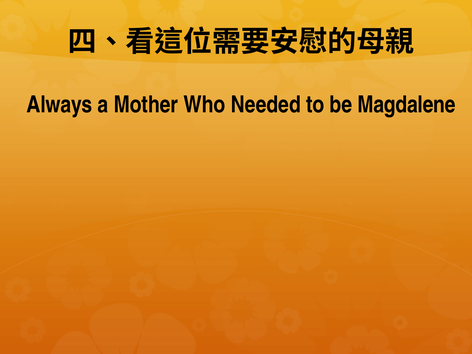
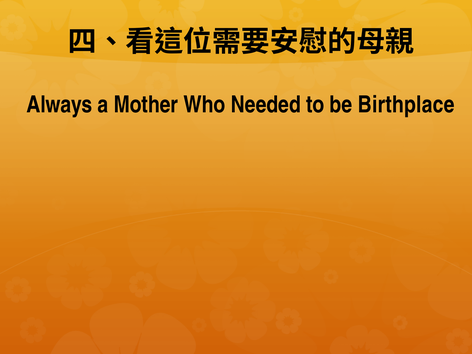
Magdalene: Magdalene -> Birthplace
